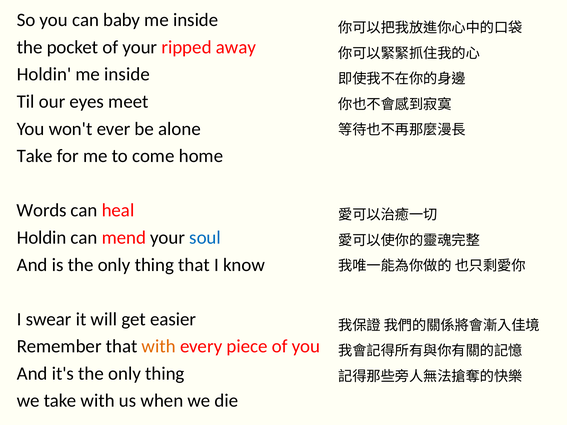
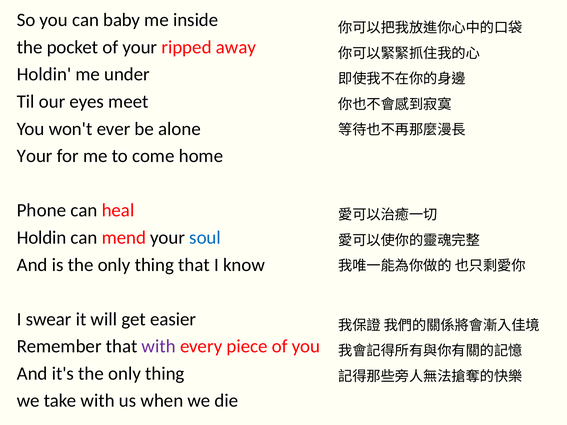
Holdin me inside: inside -> under
Take at (35, 156): Take -> Your
Words: Words -> Phone
with at (159, 347) colour: orange -> purple
